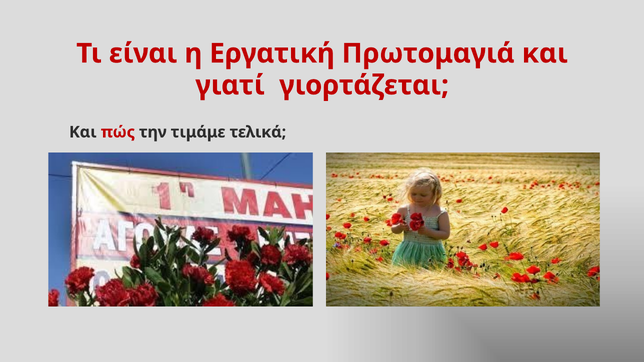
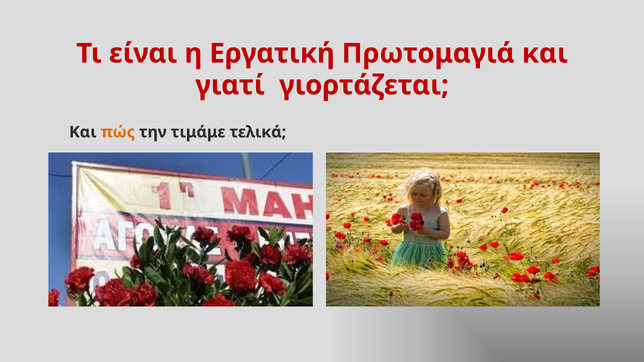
πώς colour: red -> orange
